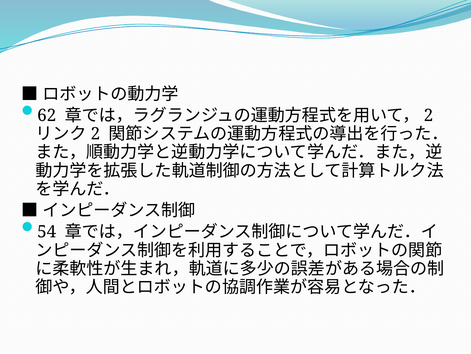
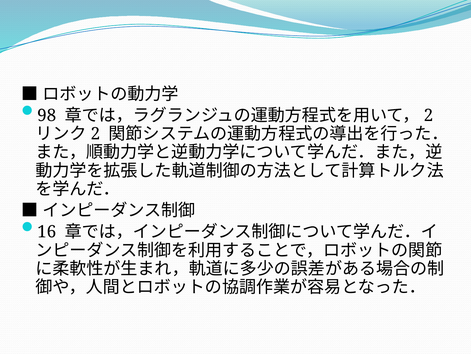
62: 62 -> 98
54: 54 -> 16
